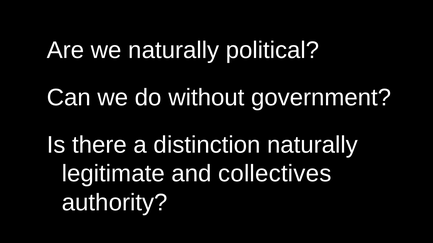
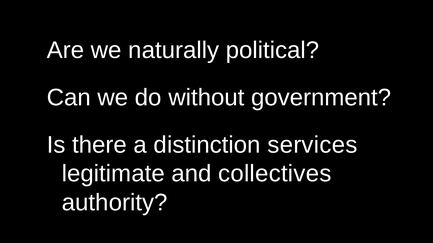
distinction naturally: naturally -> services
